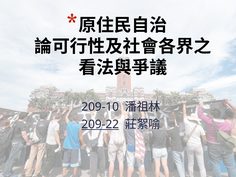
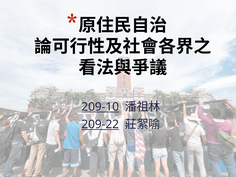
209-10 underline: none -> present
